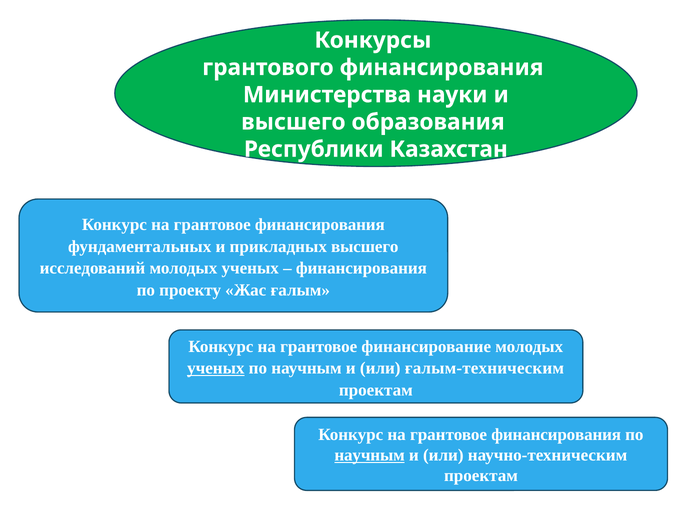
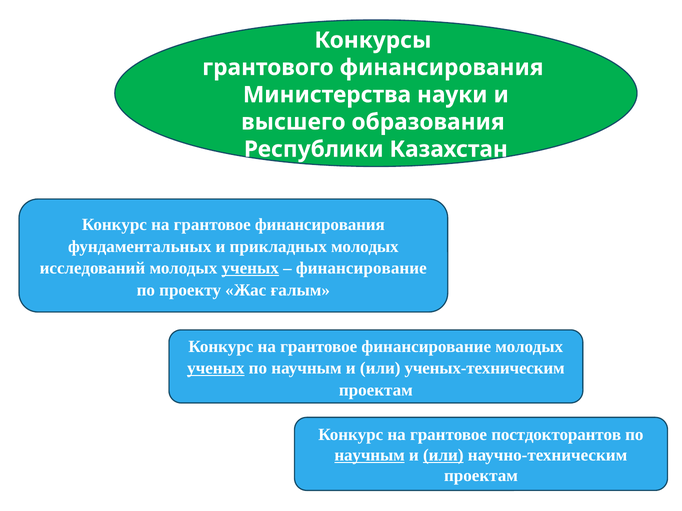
прикладных высшего: высшего -> молодых
ученых at (250, 269) underline: none -> present
финансирования at (361, 269): финансирования -> финансирование
ғалым-техническим: ғалым-техническим -> ученых-техническим
финансирования at (556, 435): финансирования -> постдокторантов
или at (443, 456) underline: none -> present
